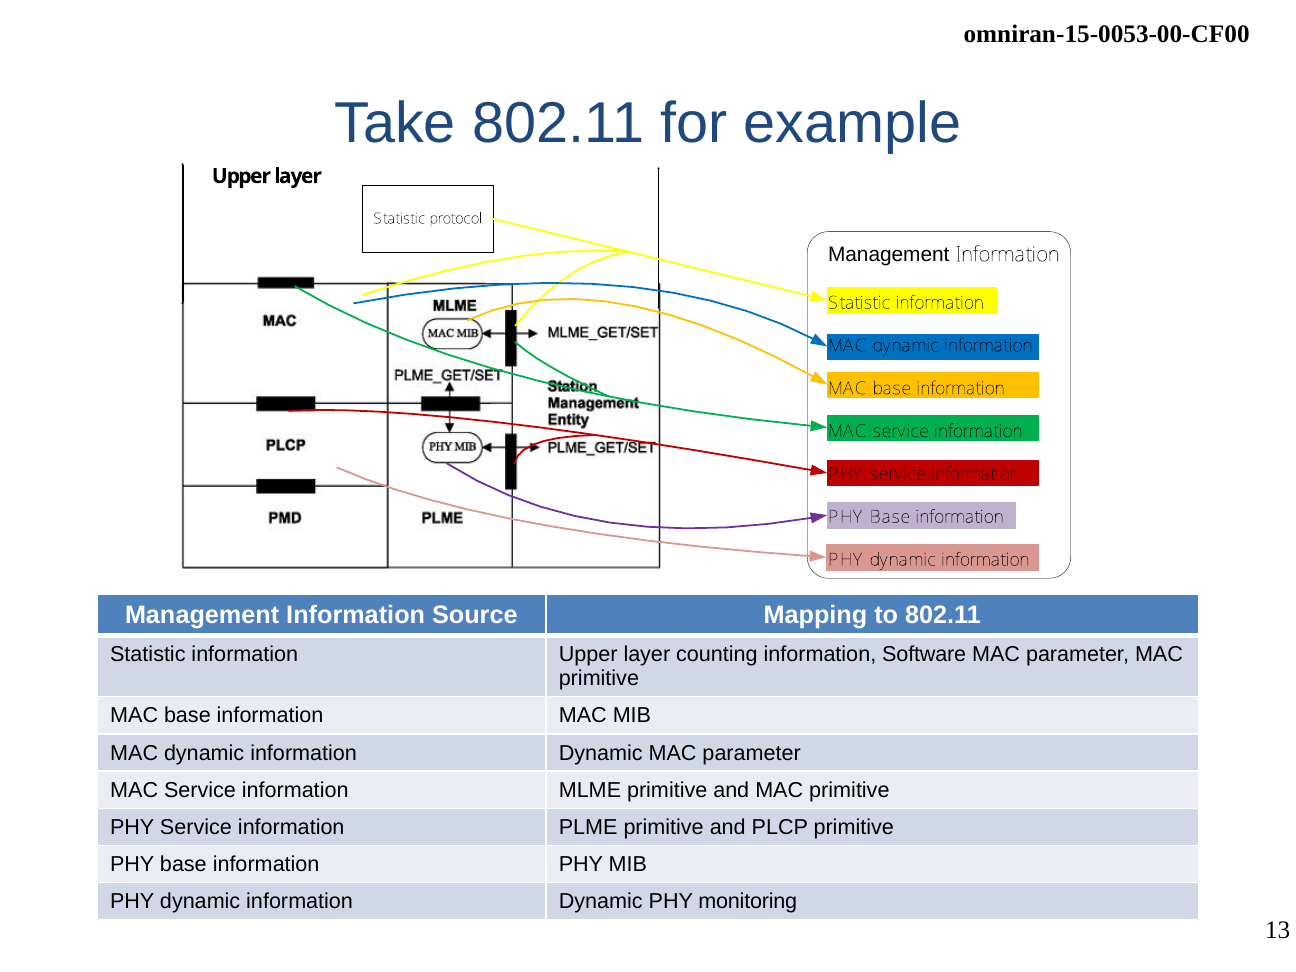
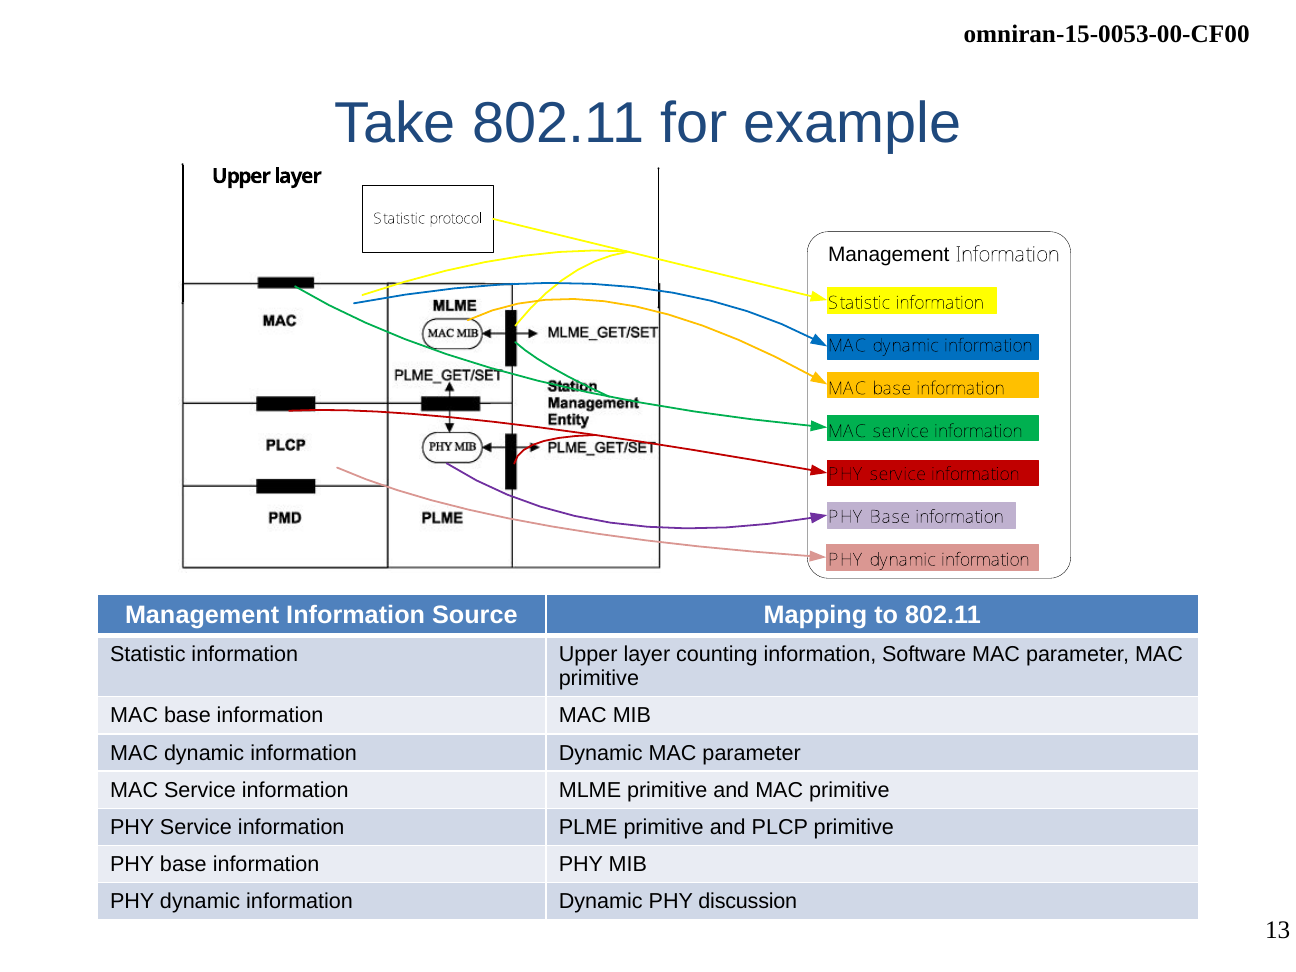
monitoring: monitoring -> discussion
